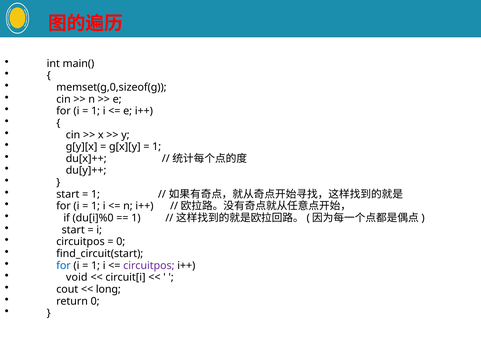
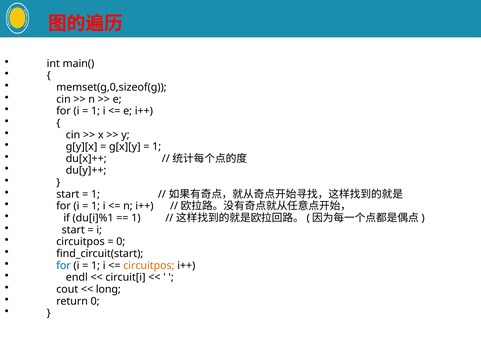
du[i]%0: du[i]%0 -> du[i]%1
circuitpos at (149, 265) colour: purple -> orange
void: void -> endl
